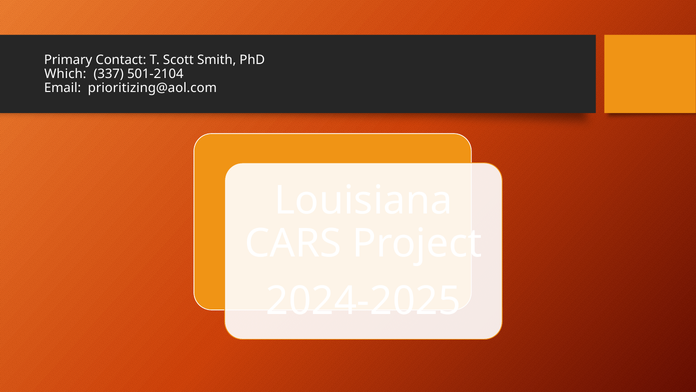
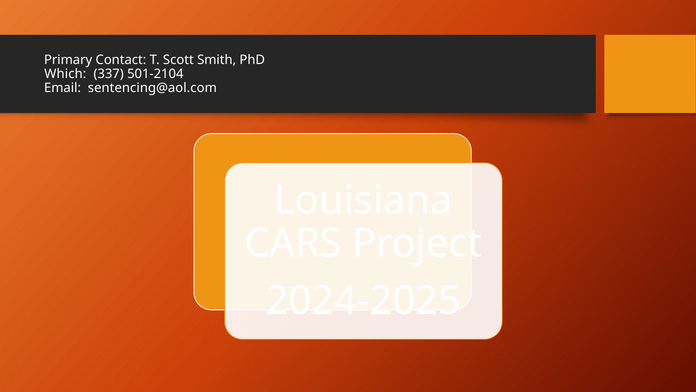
prioritizing@aol.com: prioritizing@aol.com -> sentencing@aol.com
